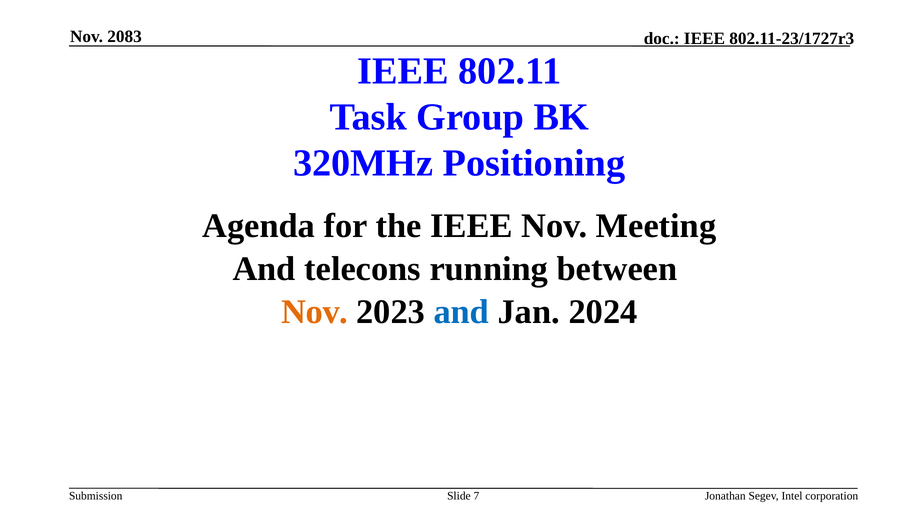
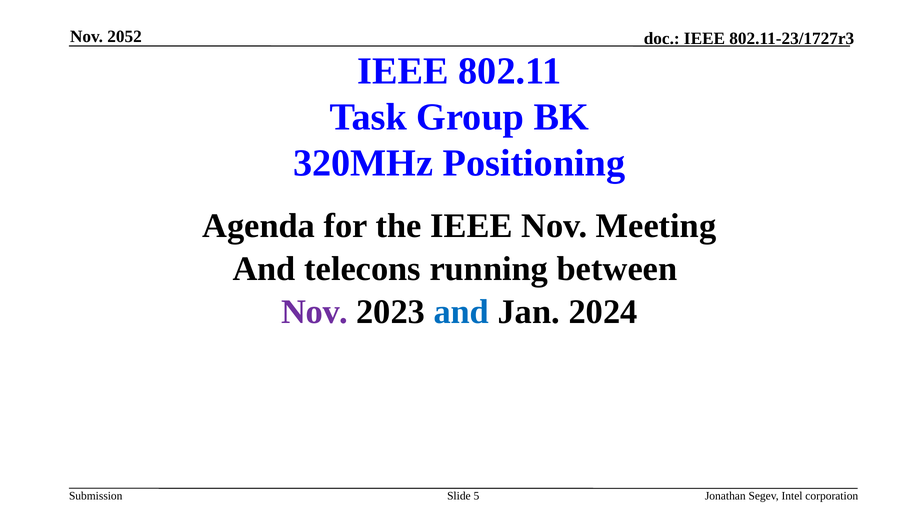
2083: 2083 -> 2052
Nov at (315, 312) colour: orange -> purple
7: 7 -> 5
